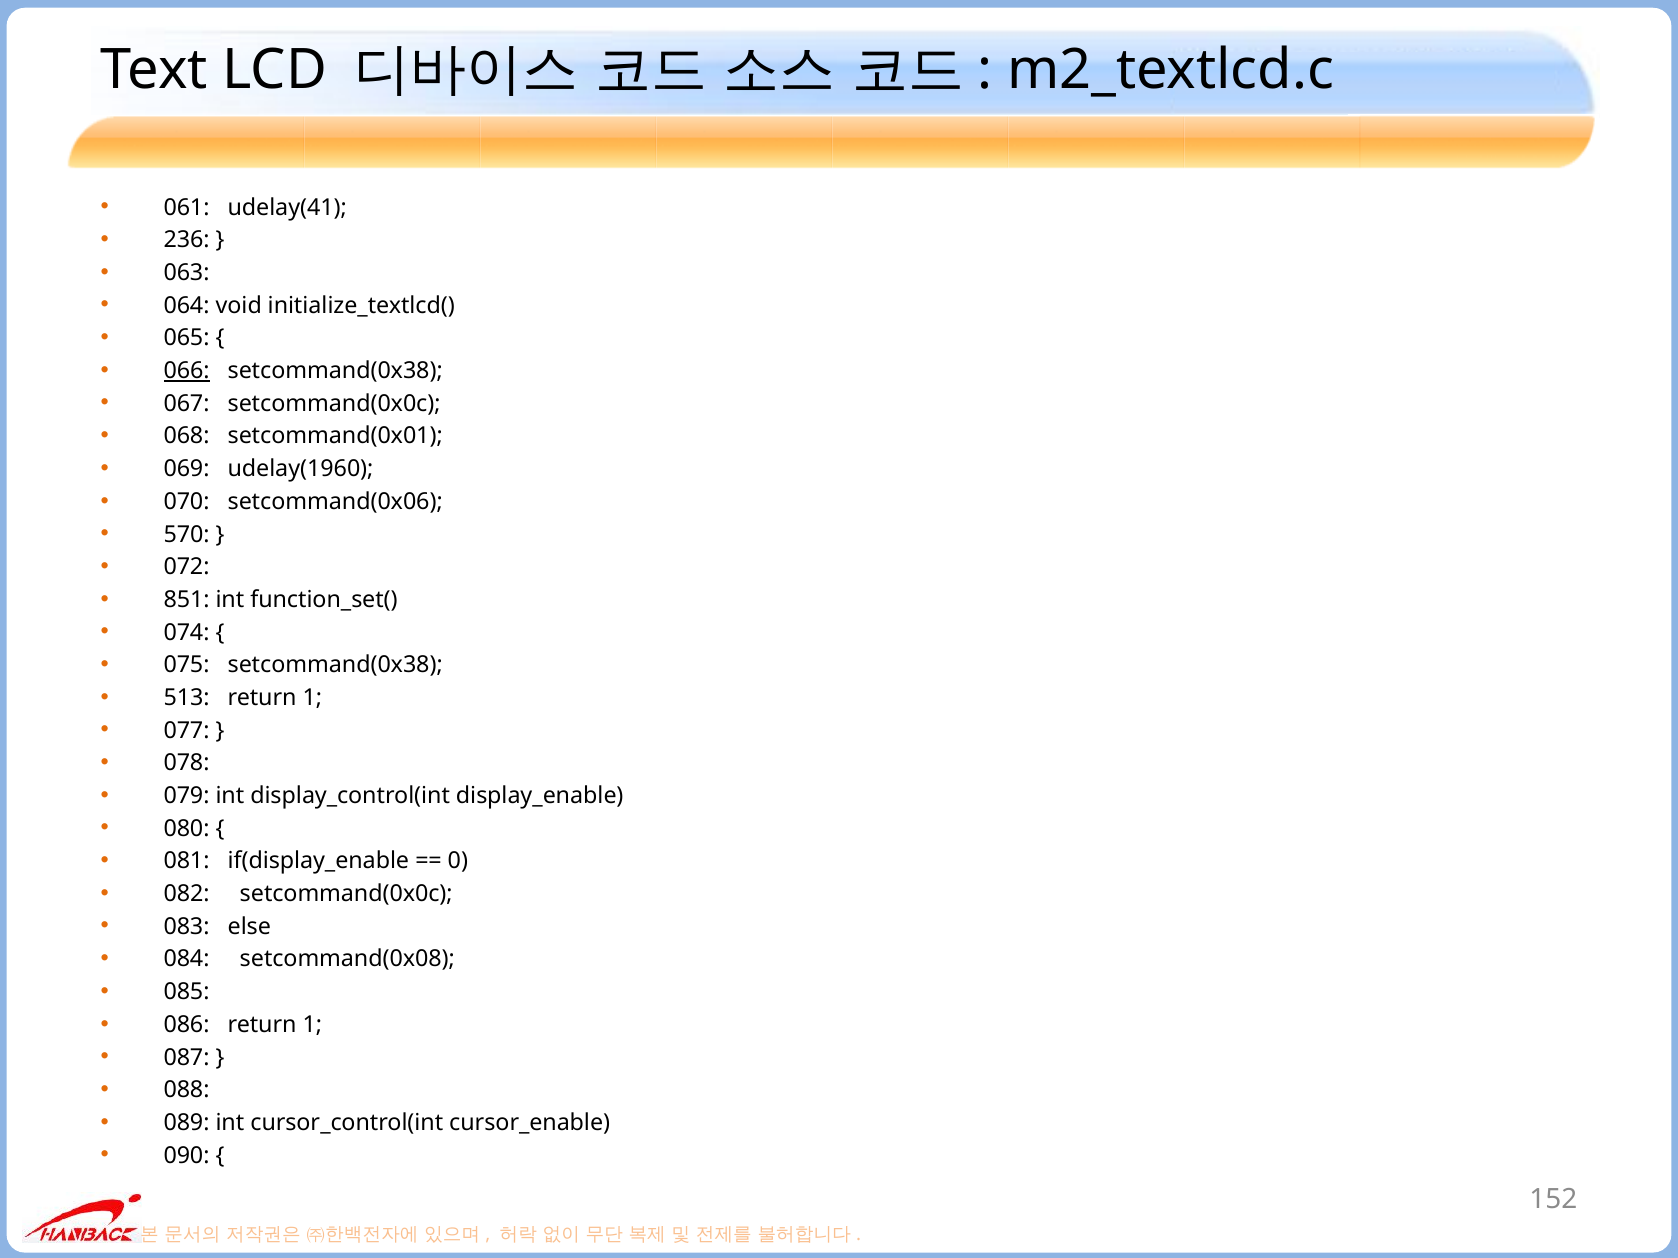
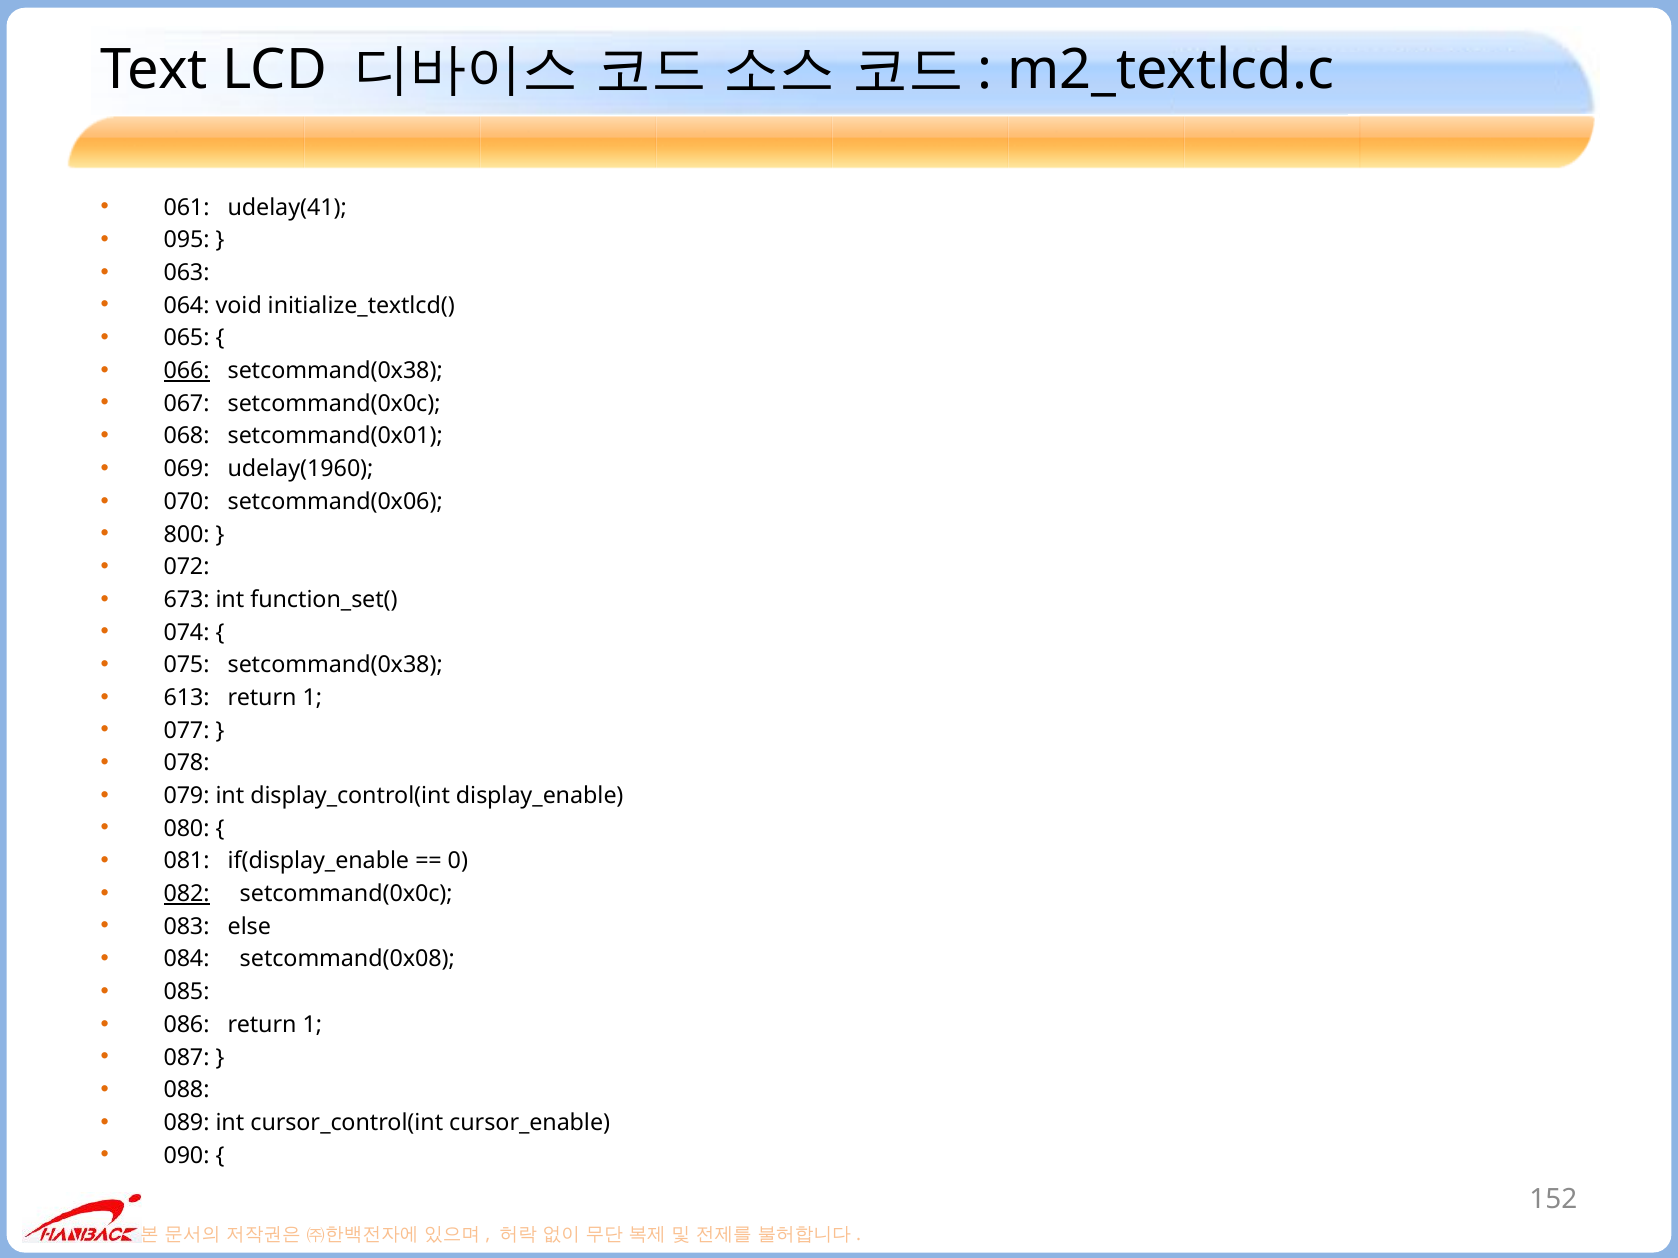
236: 236 -> 095
570: 570 -> 800
851: 851 -> 673
513: 513 -> 613
082 underline: none -> present
